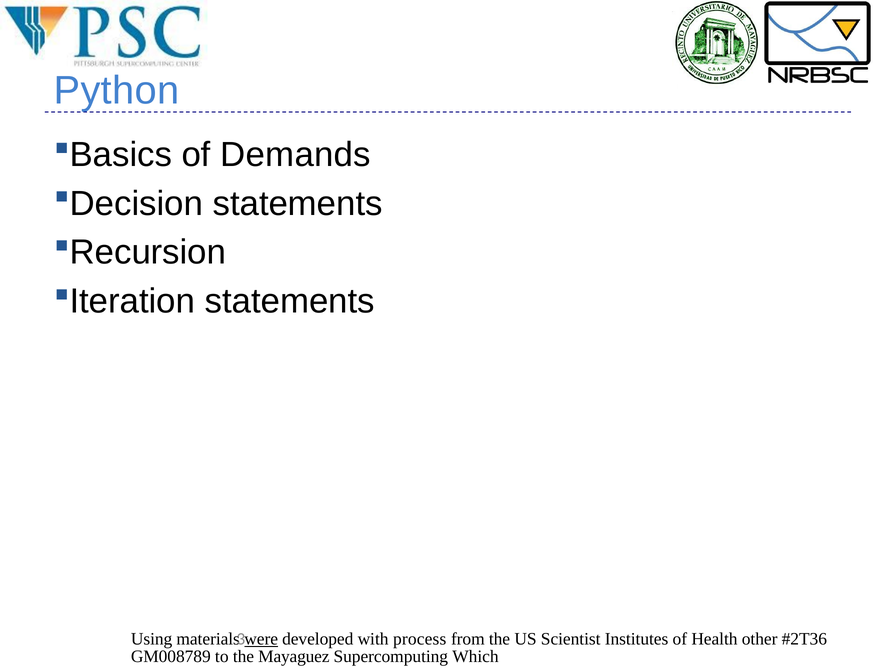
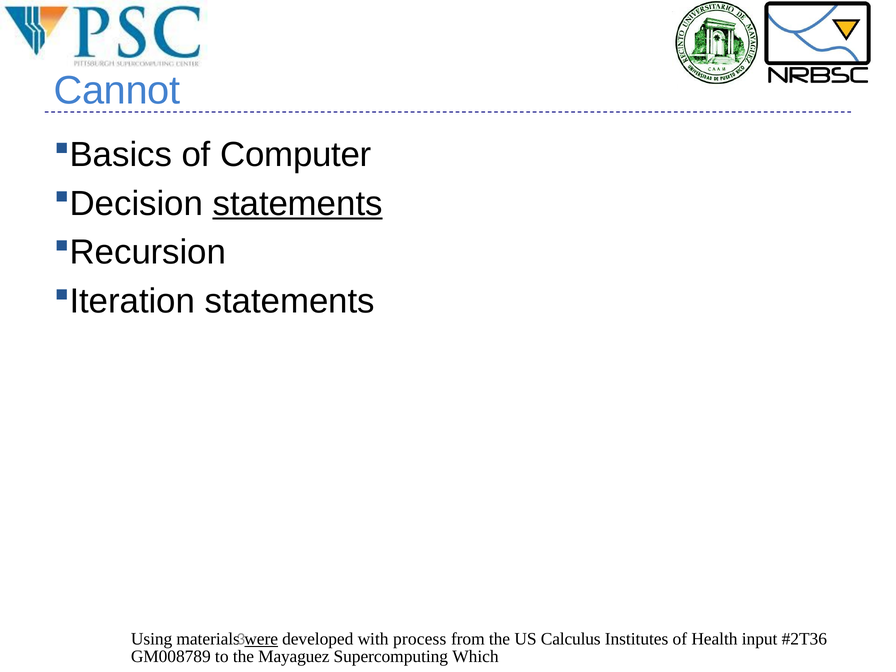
Python: Python -> Cannot
Demands: Demands -> Computer
statements at (298, 204) underline: none -> present
Scientist: Scientist -> Calculus
other: other -> input
